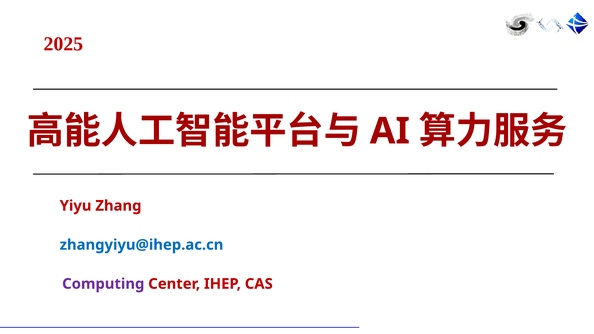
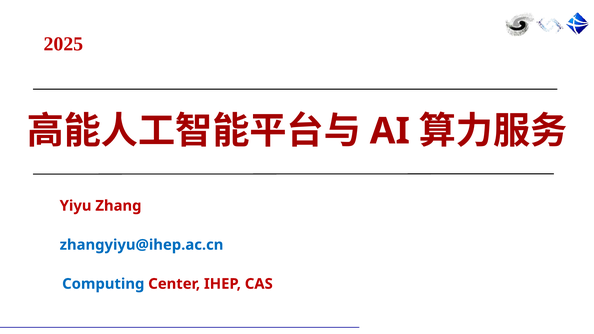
Computing colour: purple -> blue
